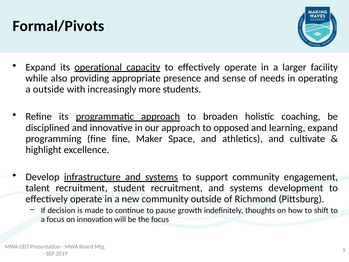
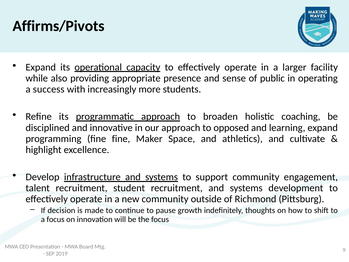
Formal/Pivots: Formal/Pivots -> Affirms/Pivots
needs: needs -> public
a outside: outside -> success
